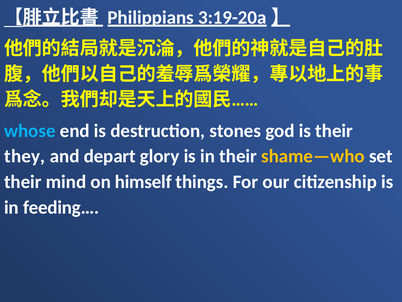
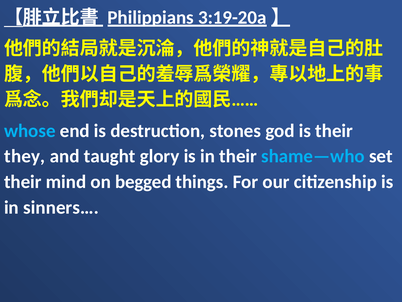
depart: depart -> taught
shame—who colour: yellow -> light blue
himself: himself -> begged
feeding…: feeding… -> sinners…
